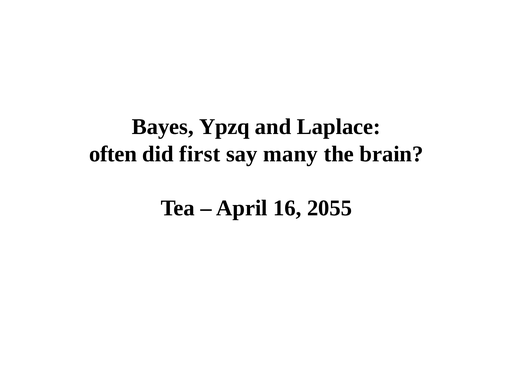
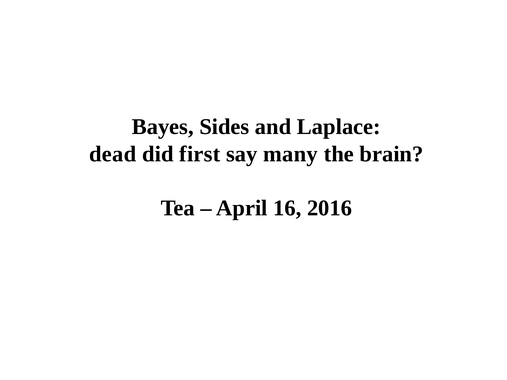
Ypzq: Ypzq -> Sides
often: often -> dead
2055: 2055 -> 2016
